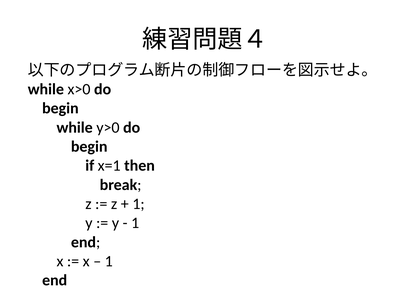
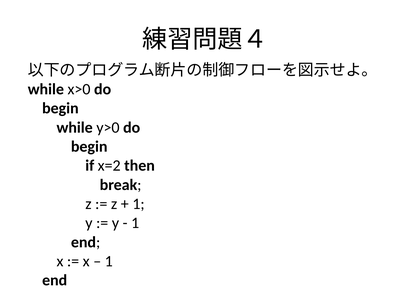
x=1: x=1 -> x=2
